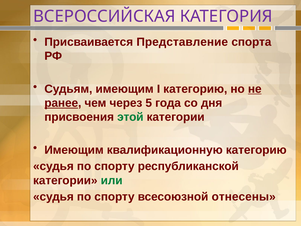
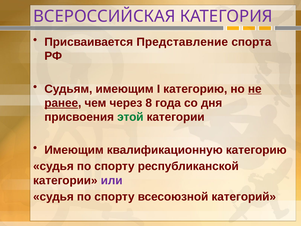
5: 5 -> 8
или colour: green -> purple
отнесены: отнесены -> категорий
